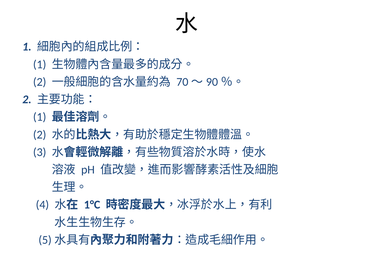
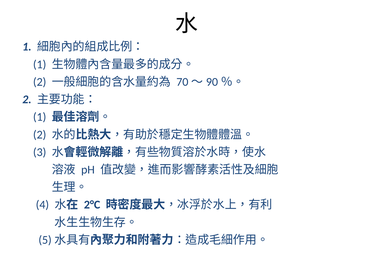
1°C: 1°C -> 2°C
